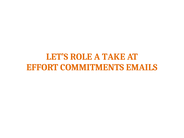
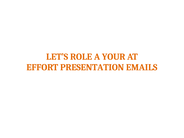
TAKE: TAKE -> YOUR
COMMITMENTS: COMMITMENTS -> PRESENTATION
